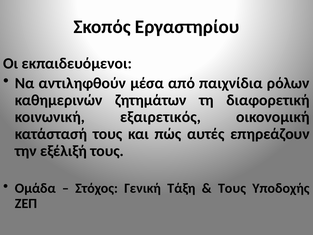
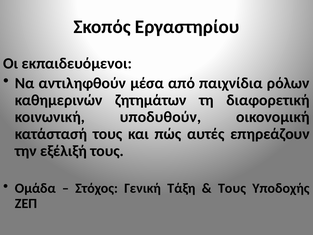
εξαιρετικός: εξαιρετικός -> υποδυθούν
